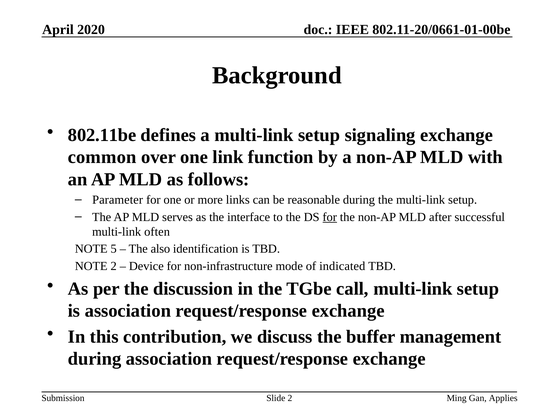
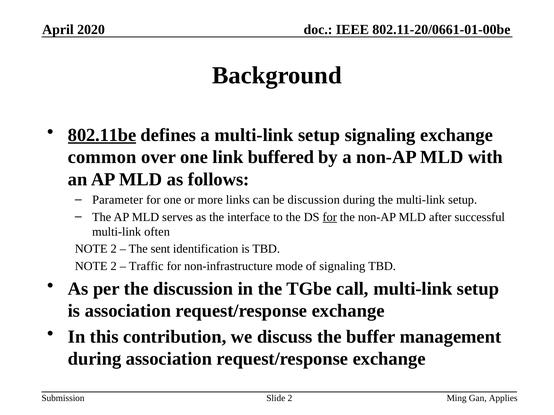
802.11be underline: none -> present
function: function -> buffered
be reasonable: reasonable -> discussion
5 at (114, 249): 5 -> 2
also: also -> sent
Device: Device -> Traffic
of indicated: indicated -> signaling
